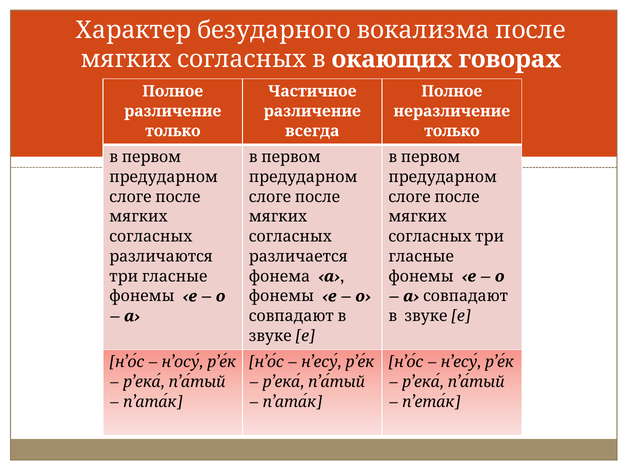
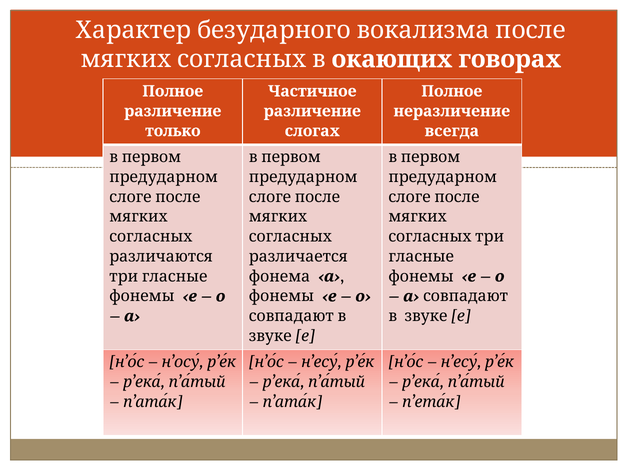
всегда: всегда -> слогах
только at (452, 131): только -> всегда
